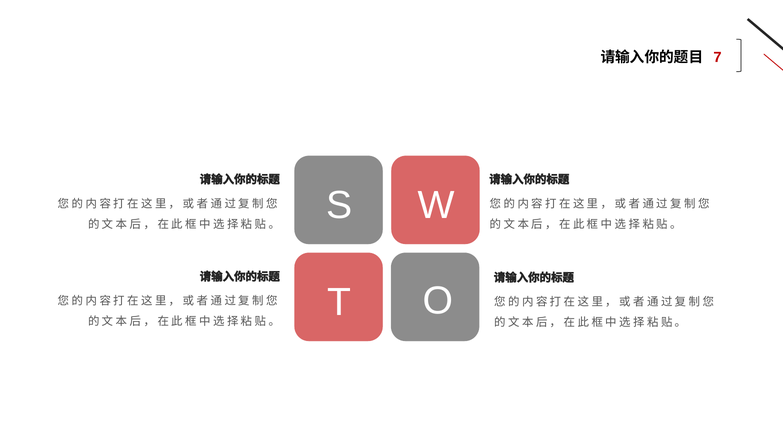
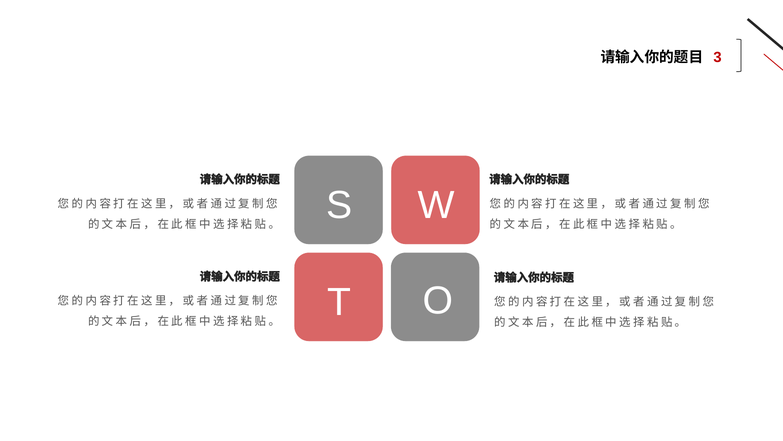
7: 7 -> 3
